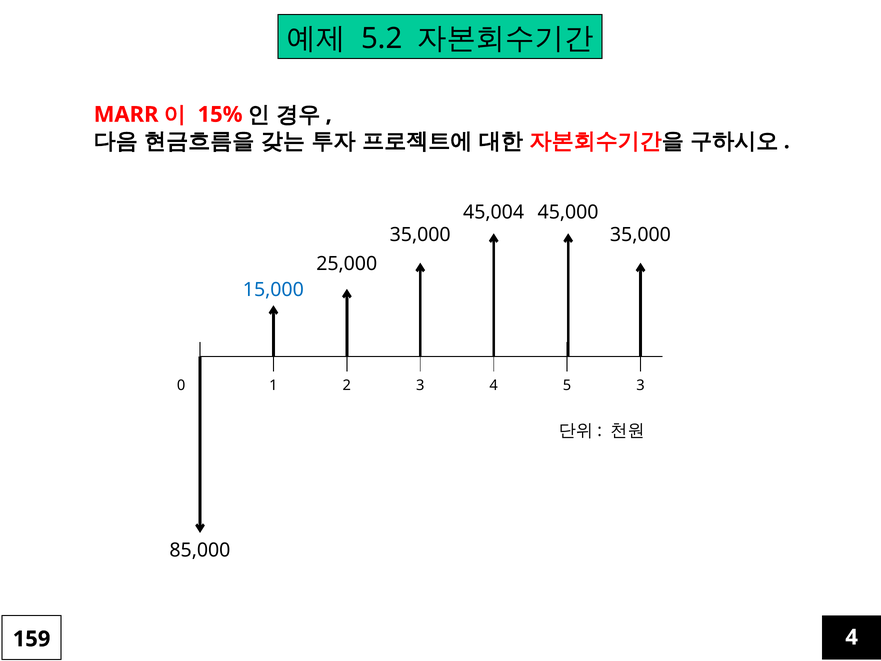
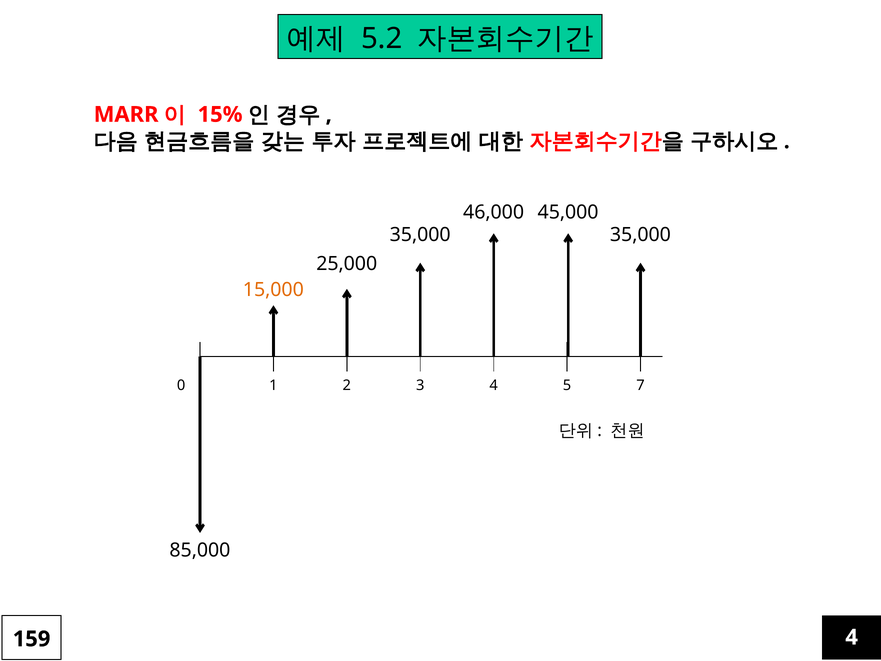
45,004: 45,004 -> 46,000
15,000 colour: blue -> orange
5 3: 3 -> 7
